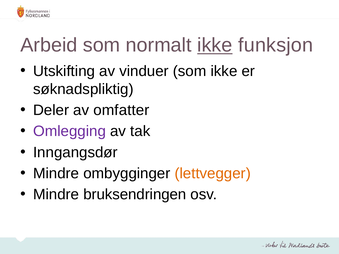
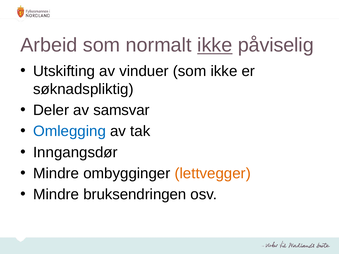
funksjon: funksjon -> påviselig
omfatter: omfatter -> samsvar
Omlegging colour: purple -> blue
